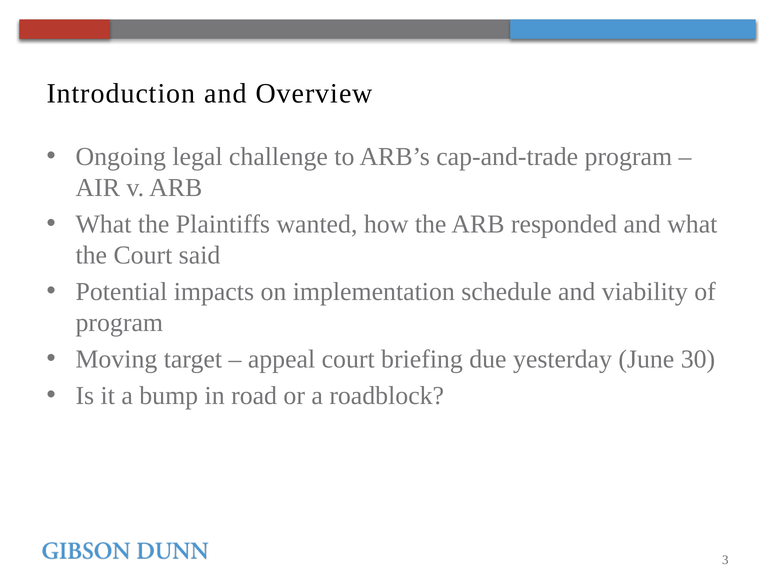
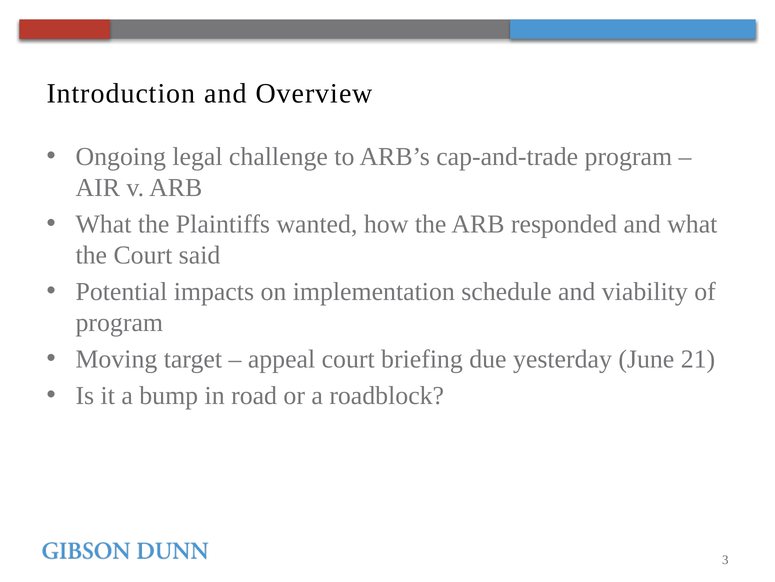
30: 30 -> 21
